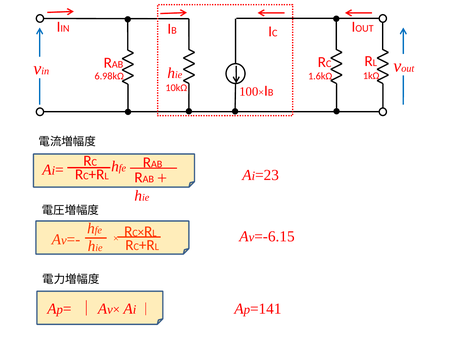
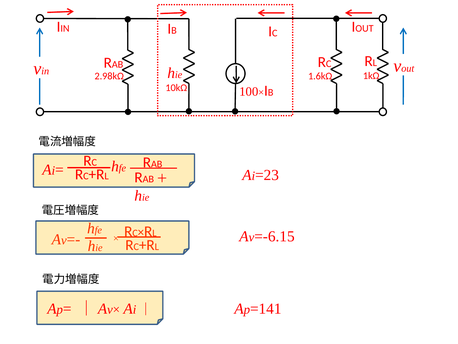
6.98kΩ: 6.98kΩ -> 2.98kΩ
